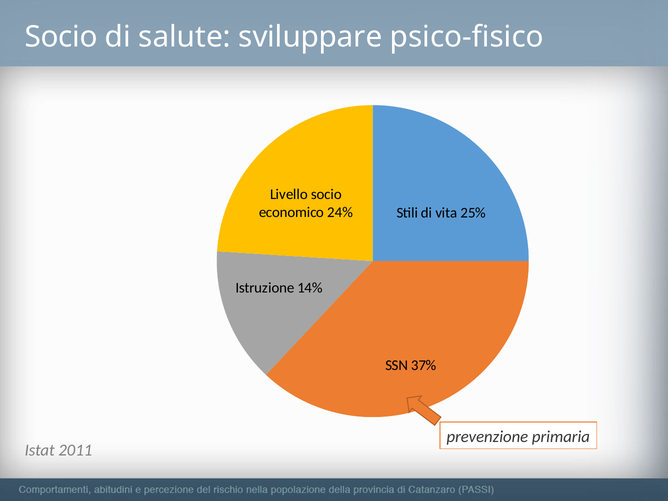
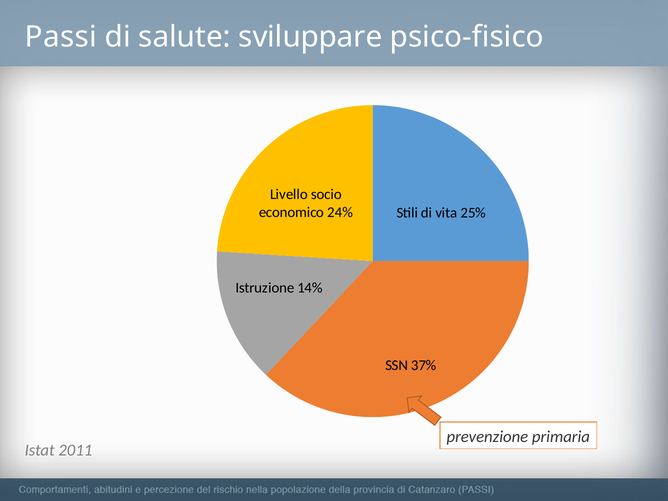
Socio at (61, 37): Socio -> Passi
